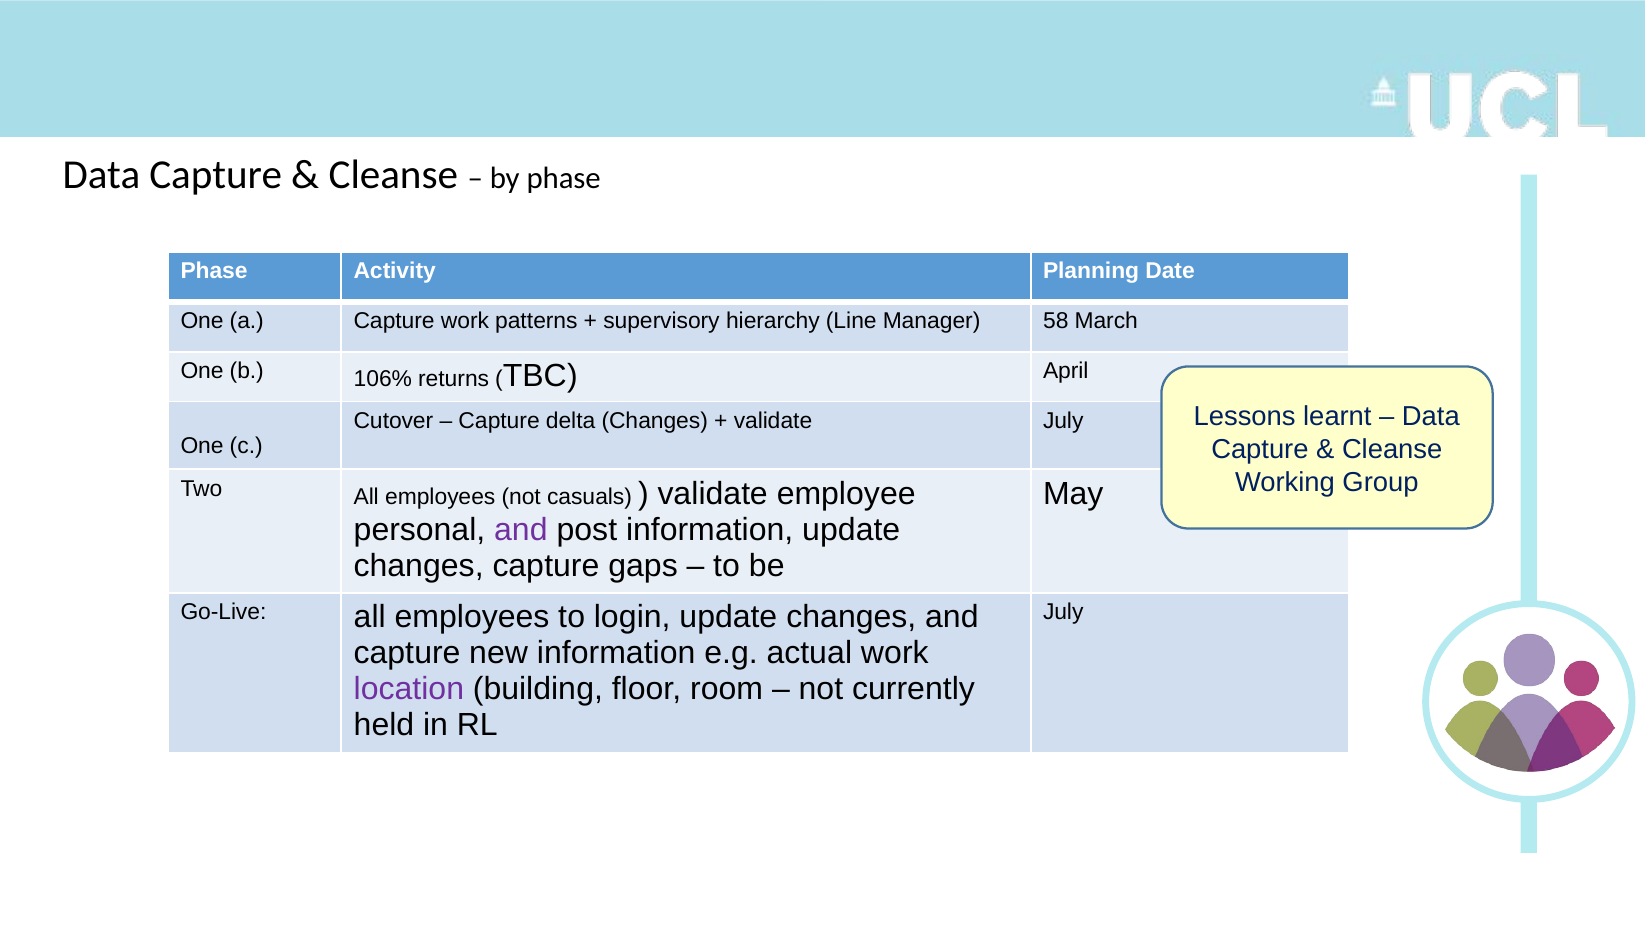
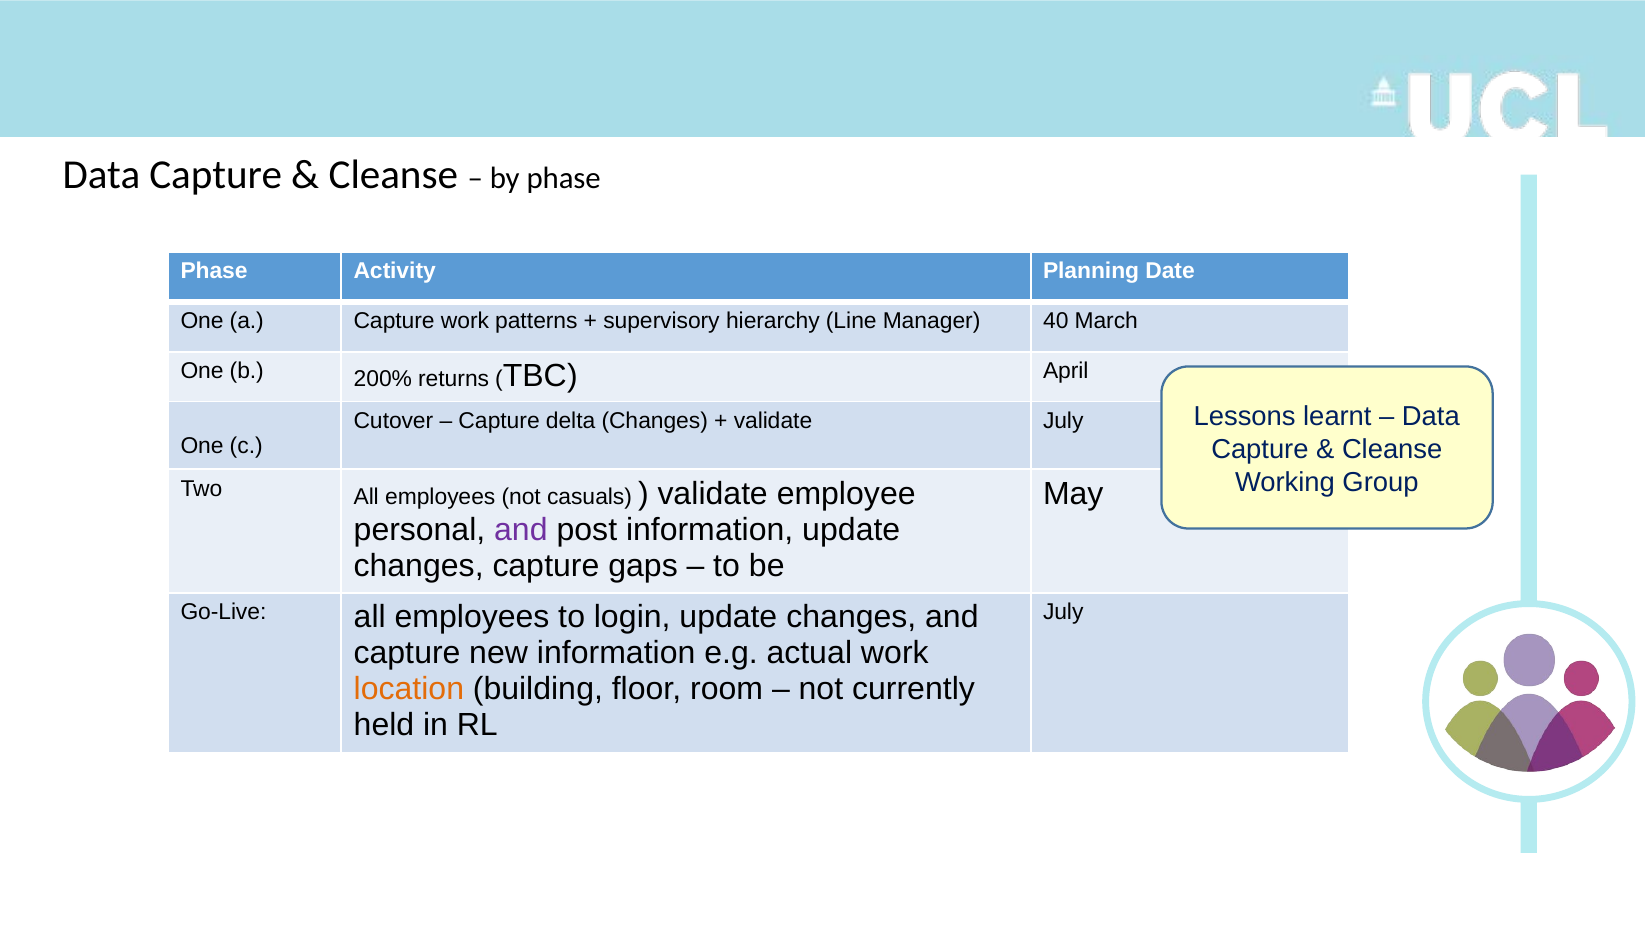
58: 58 -> 40
106%: 106% -> 200%
location colour: purple -> orange
